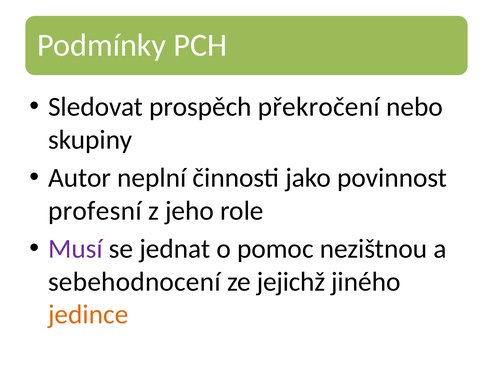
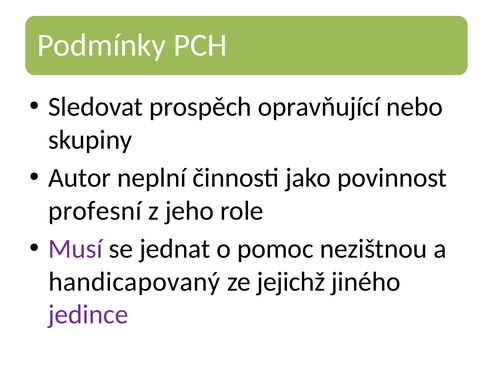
překročení: překročení -> opravňující
sebehodnocení: sebehodnocení -> handicapovaný
jedince colour: orange -> purple
